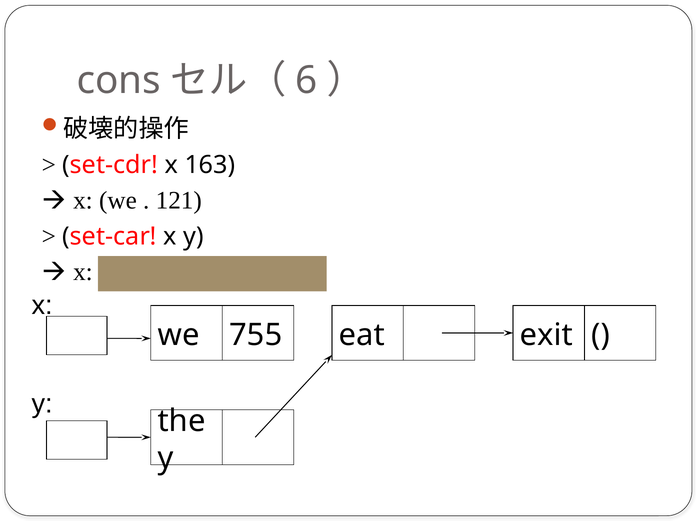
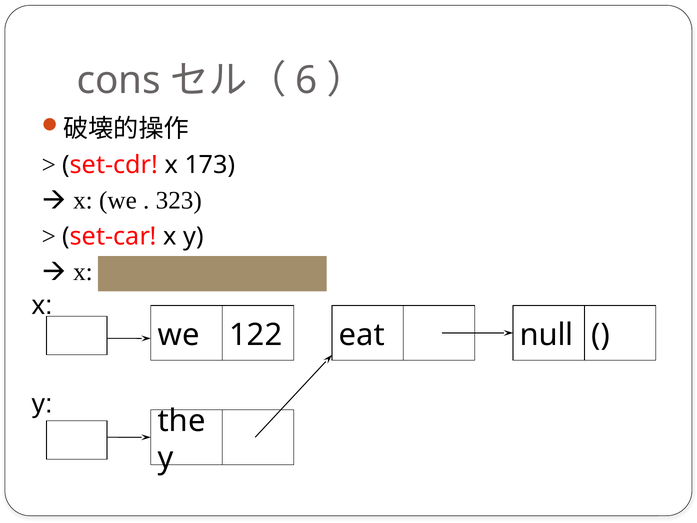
163: 163 -> 173
121: 121 -> 323
755: 755 -> 122
exit: exit -> null
